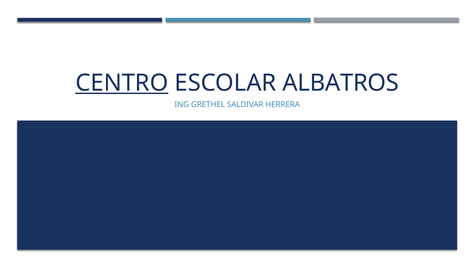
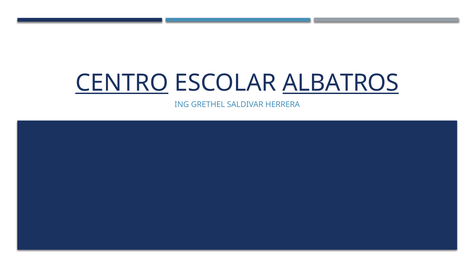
ALBATROS underline: none -> present
